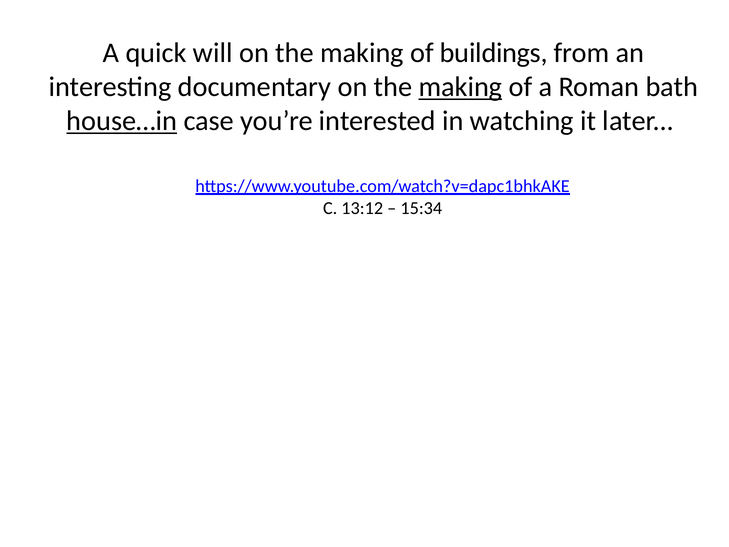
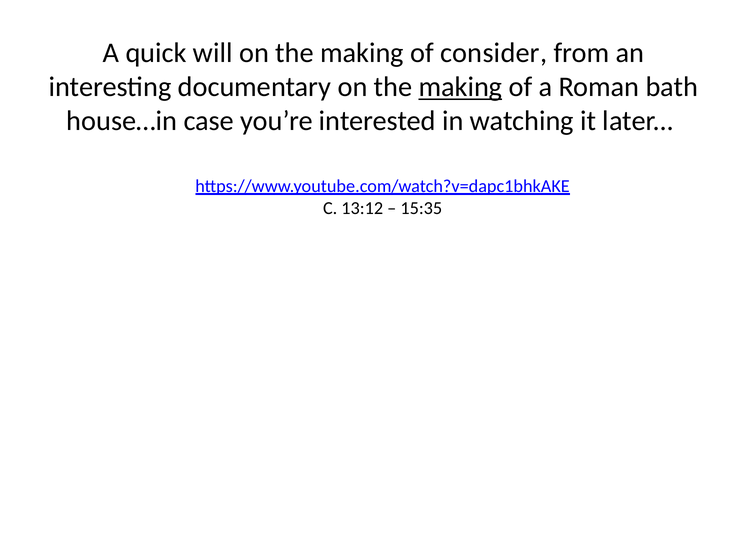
buildings: buildings -> consider
house…in underline: present -> none
15:34: 15:34 -> 15:35
